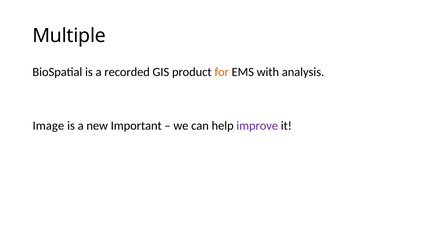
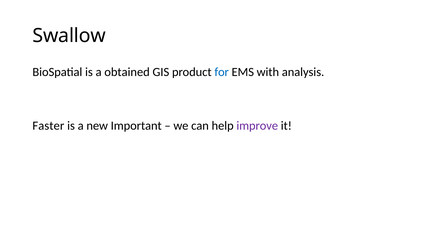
Multiple: Multiple -> Swallow
recorded: recorded -> obtained
for colour: orange -> blue
Image: Image -> Faster
